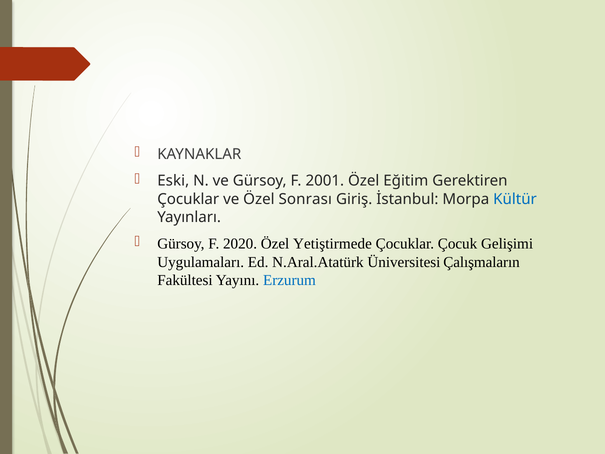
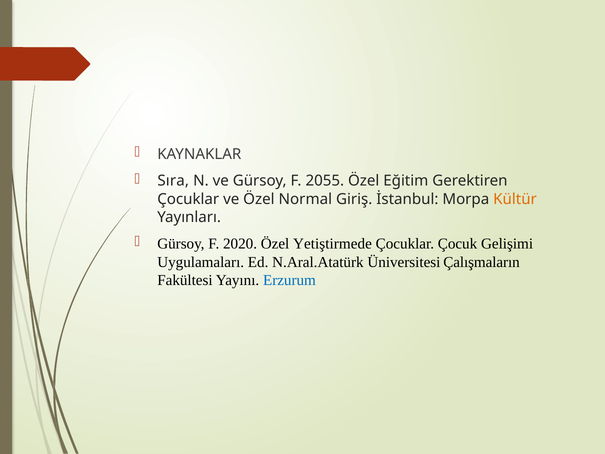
Eski: Eski -> Sıra
2001: 2001 -> 2055
Sonrası: Sonrası -> Normal
Kültür colour: blue -> orange
